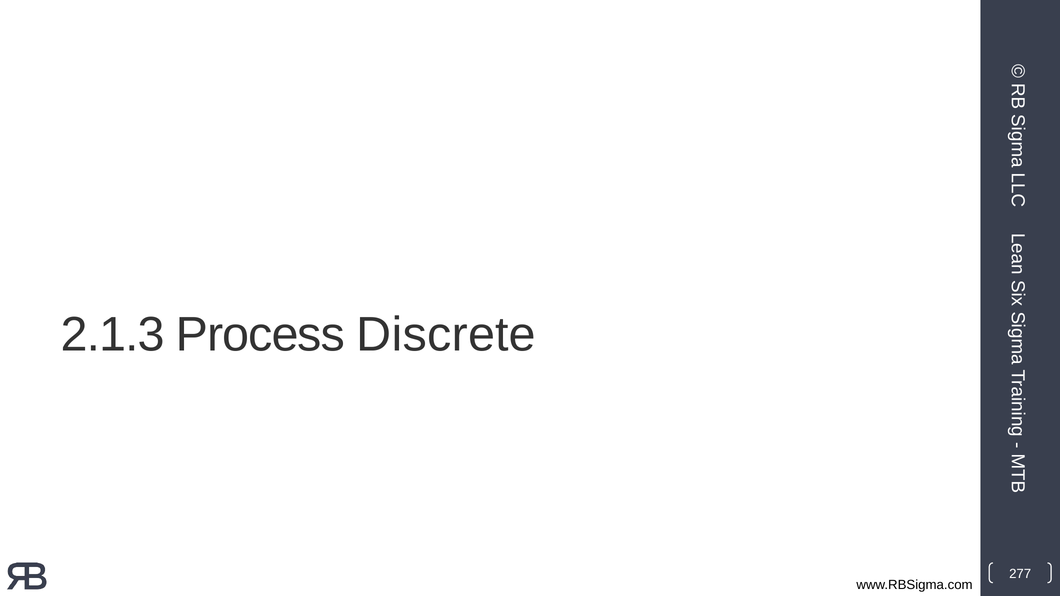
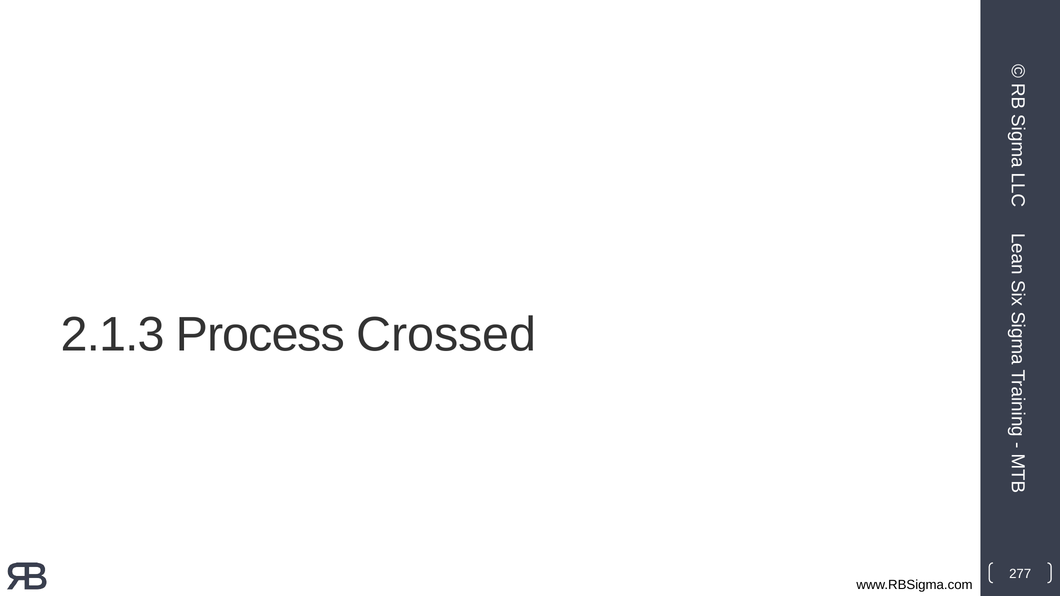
Discrete: Discrete -> Crossed
